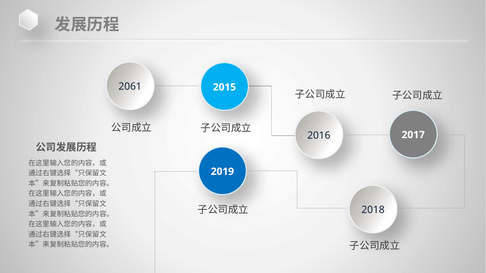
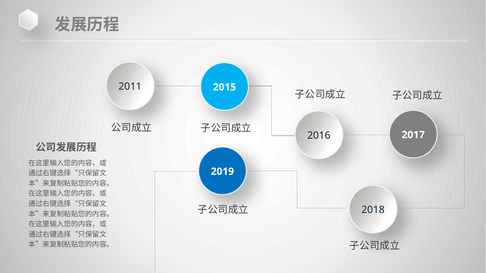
2061: 2061 -> 2011
